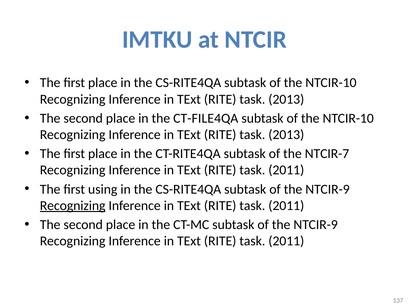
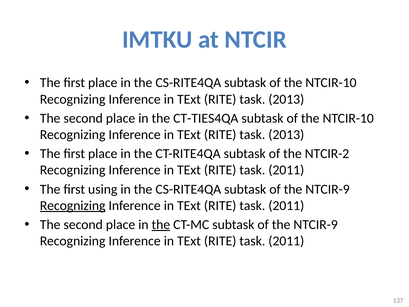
CT-FILE4QA: CT-FILE4QA -> CT-TIES4QA
NTCIR-7: NTCIR-7 -> NTCIR-2
the at (161, 225) underline: none -> present
